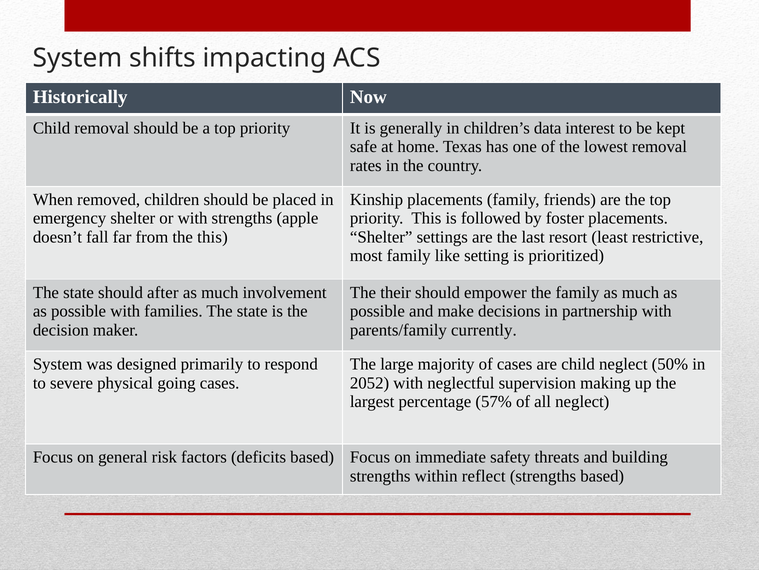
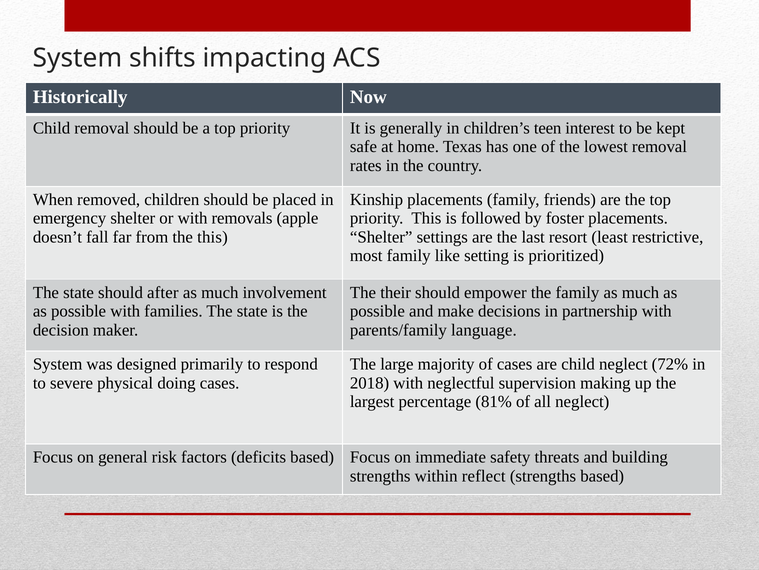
data: data -> teen
with strengths: strengths -> removals
currently: currently -> language
50%: 50% -> 72%
going: going -> doing
2052: 2052 -> 2018
57%: 57% -> 81%
